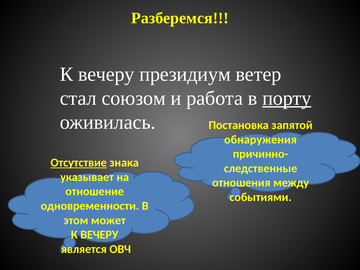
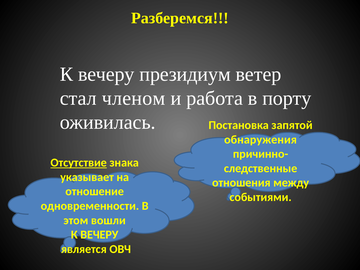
союзом: союзом -> членом
порту underline: present -> none
может: может -> вошли
